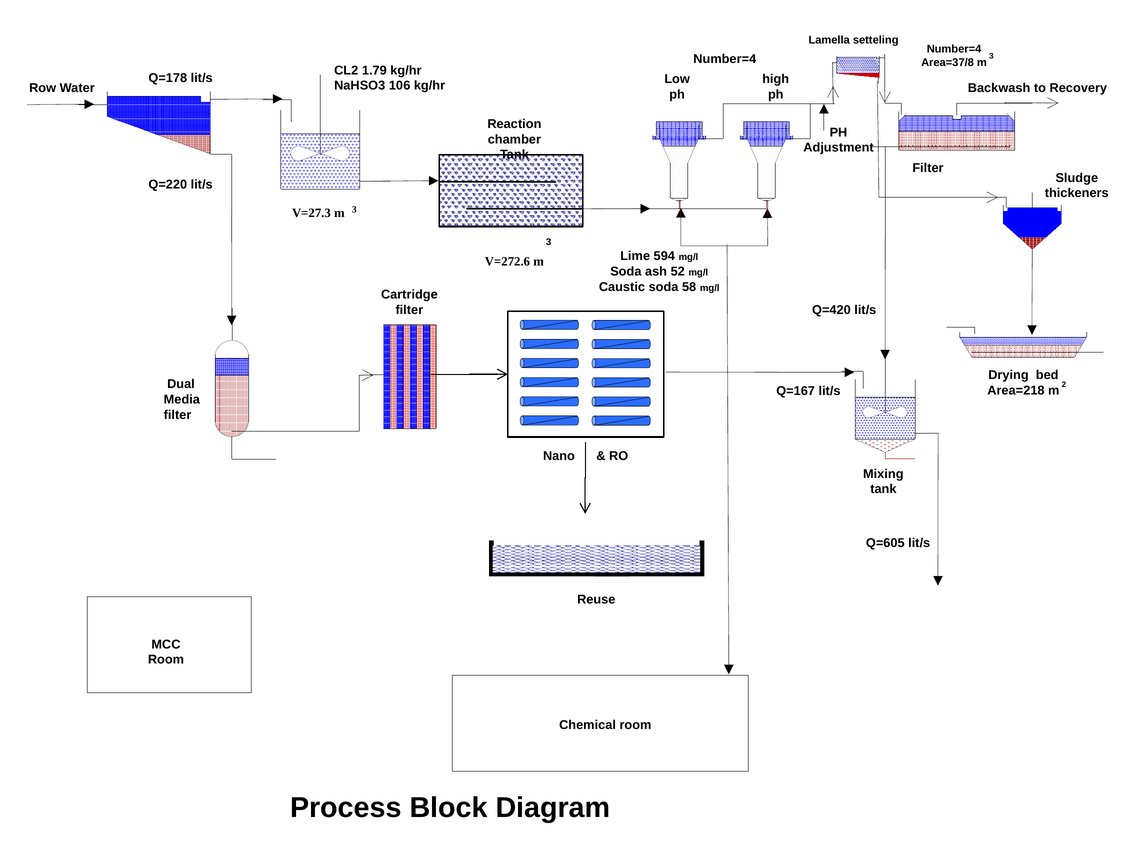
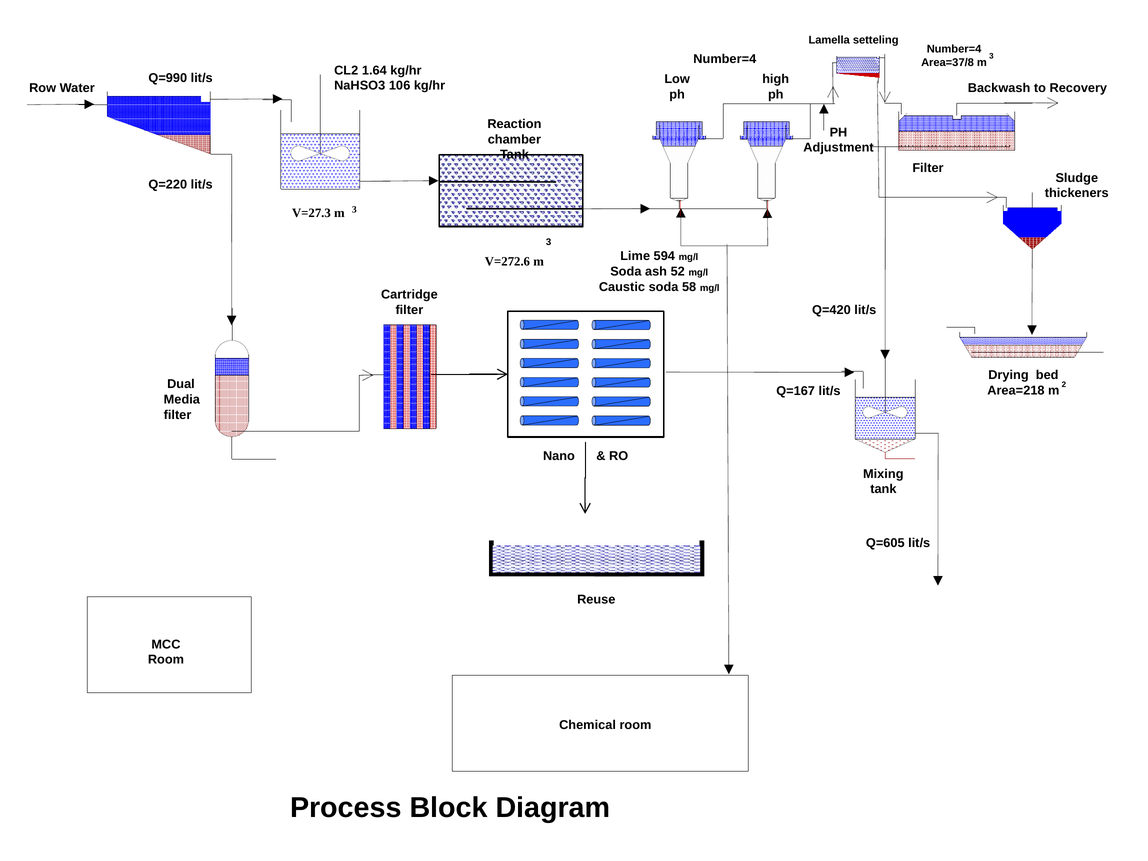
1.79: 1.79 -> 1.64
Q=178: Q=178 -> Q=990
